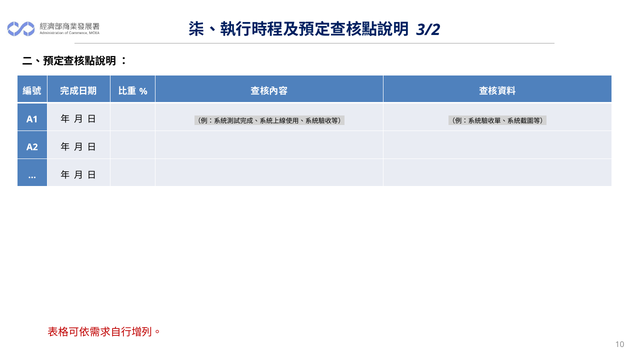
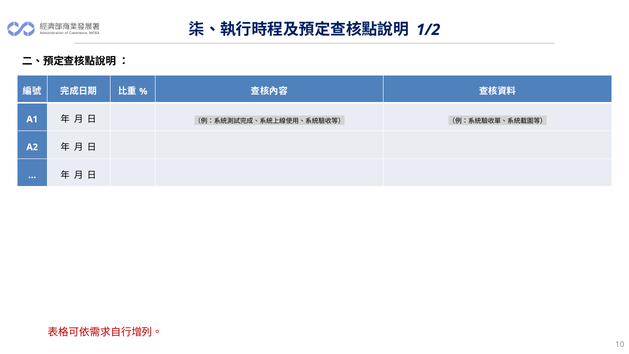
3/2: 3/2 -> 1/2
